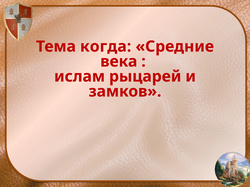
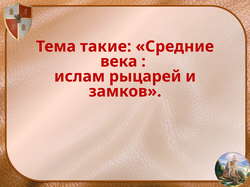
когда: когда -> такие
